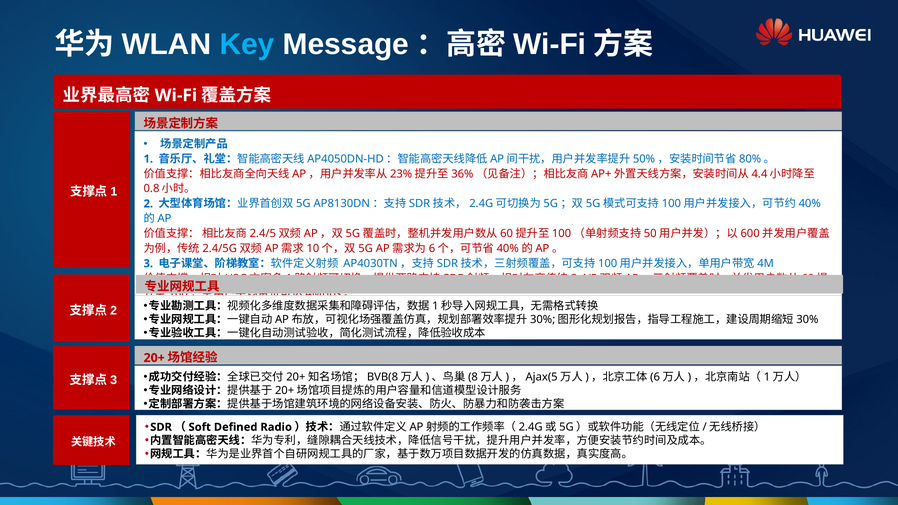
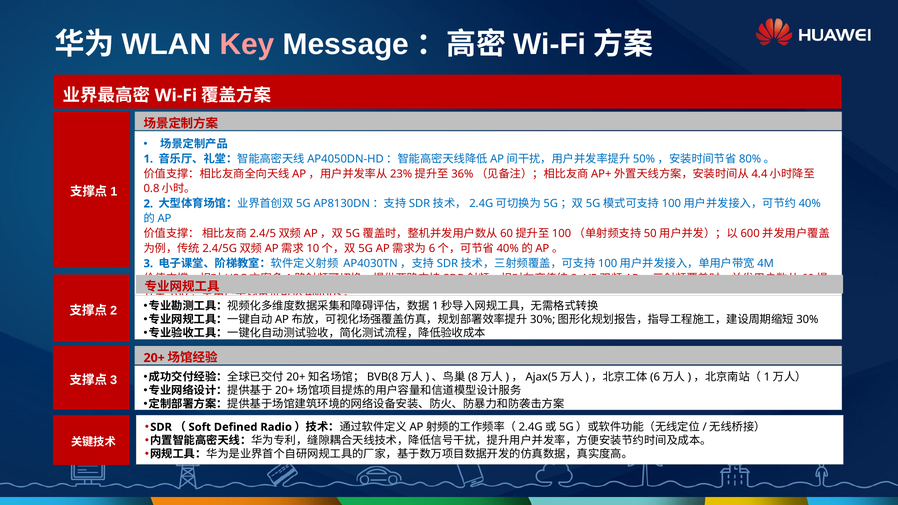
Key colour: light blue -> pink
